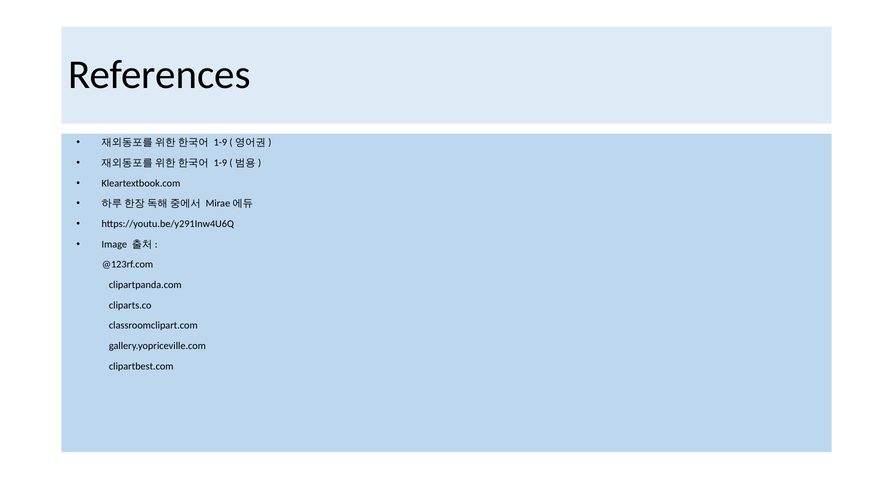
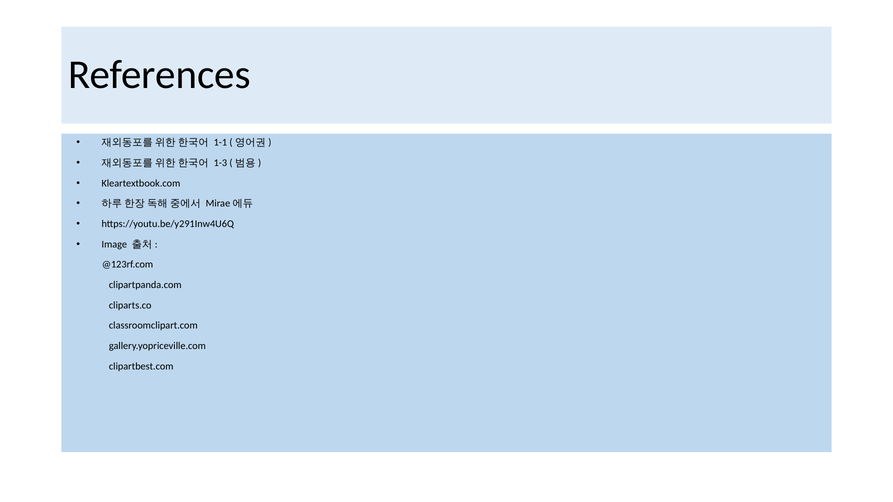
1-9 at (220, 143): 1-9 -> 1-1
1-9 at (220, 163): 1-9 -> 1-3
